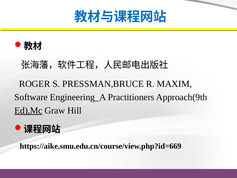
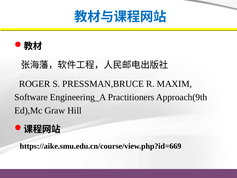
Ed),Mc underline: present -> none
